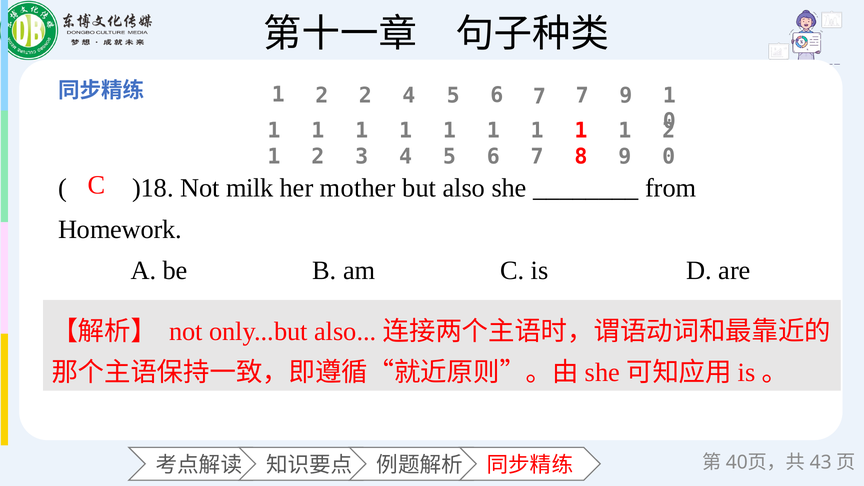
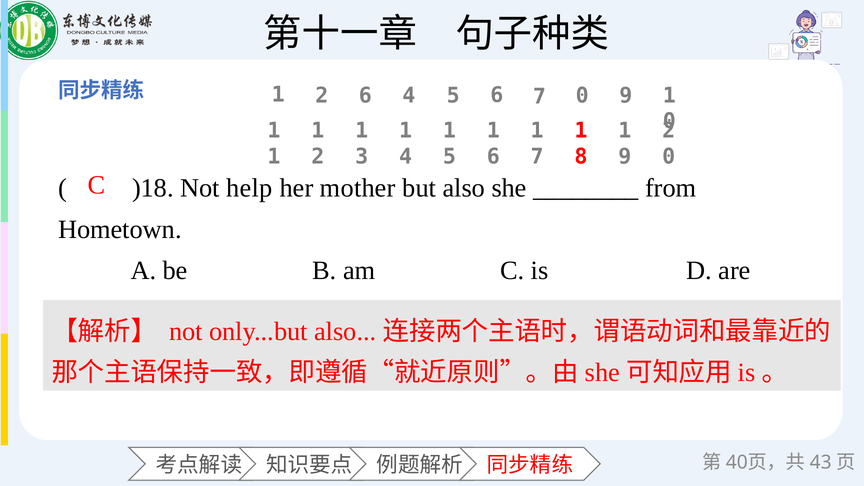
2 2: 2 -> 6
7 7: 7 -> 0
milk: milk -> help
Homework: Homework -> Hometown
